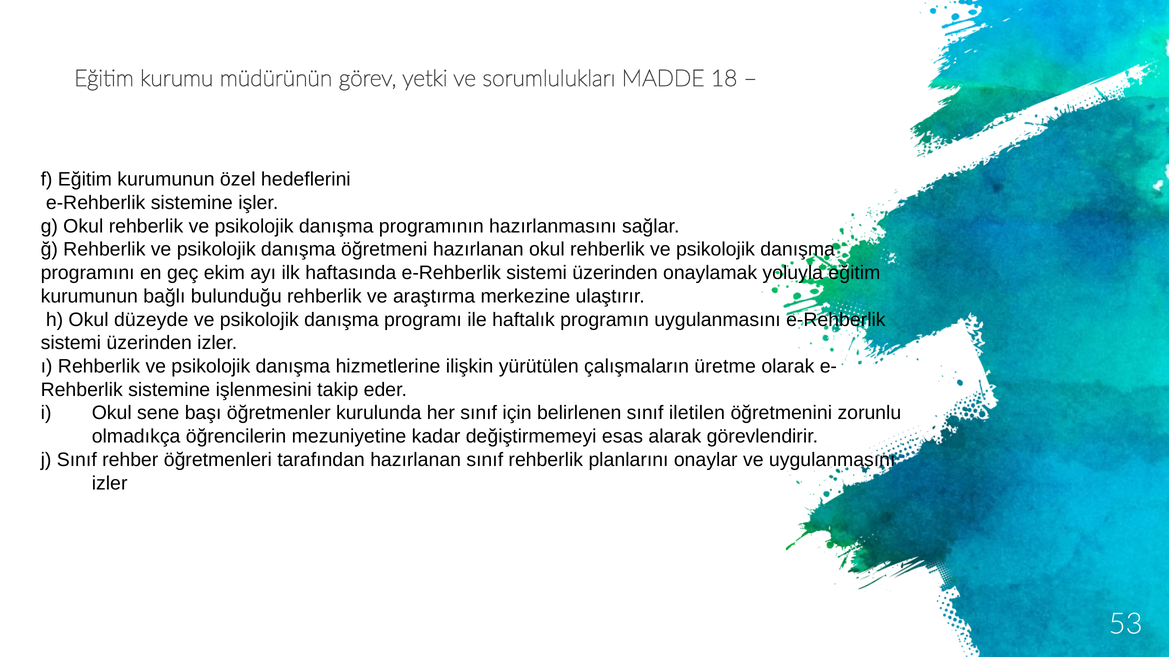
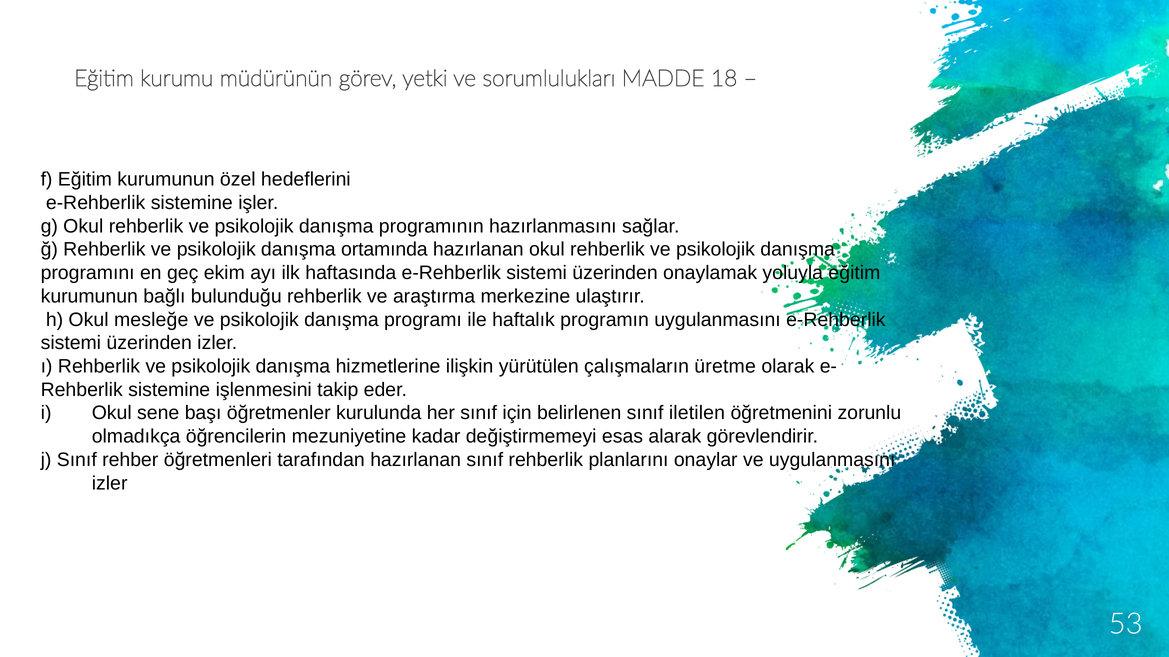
öğretmeni: öğretmeni -> ortamında
düzeyde: düzeyde -> mesleğe
